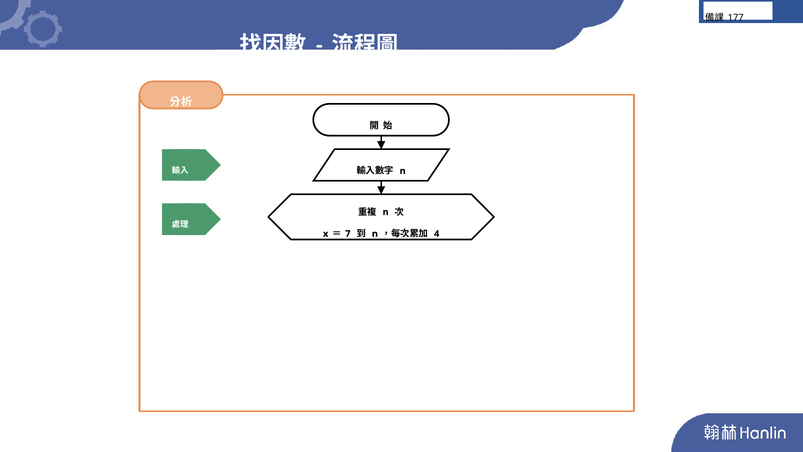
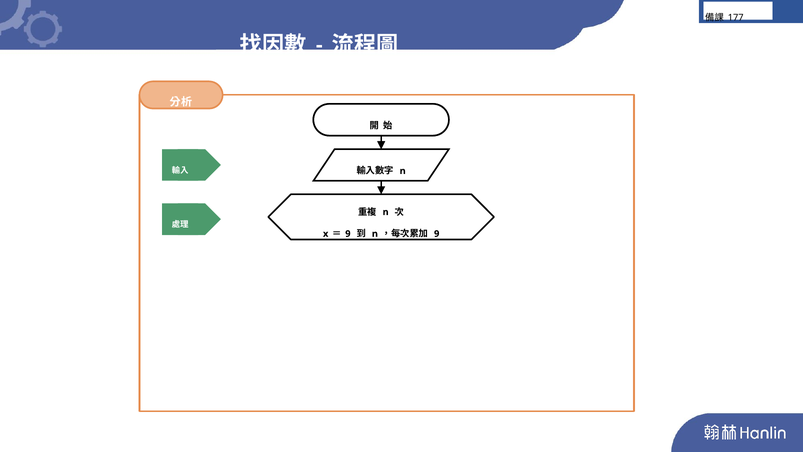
7 at (348, 234): 7 -> 9
4 at (437, 234): 4 -> 9
